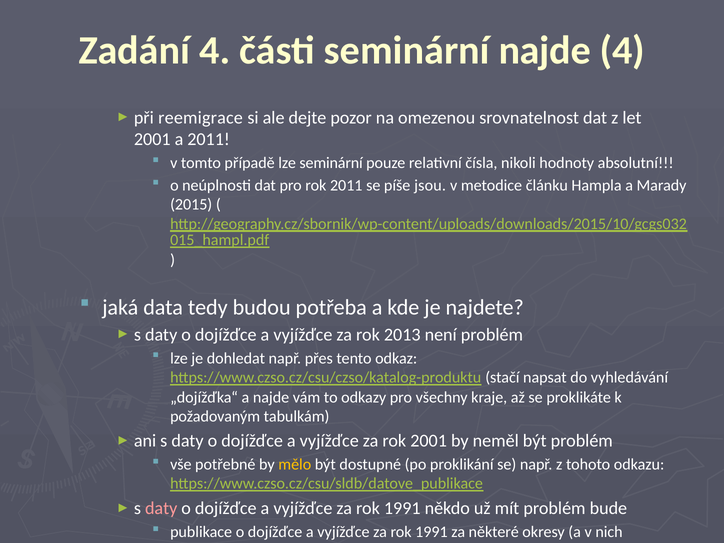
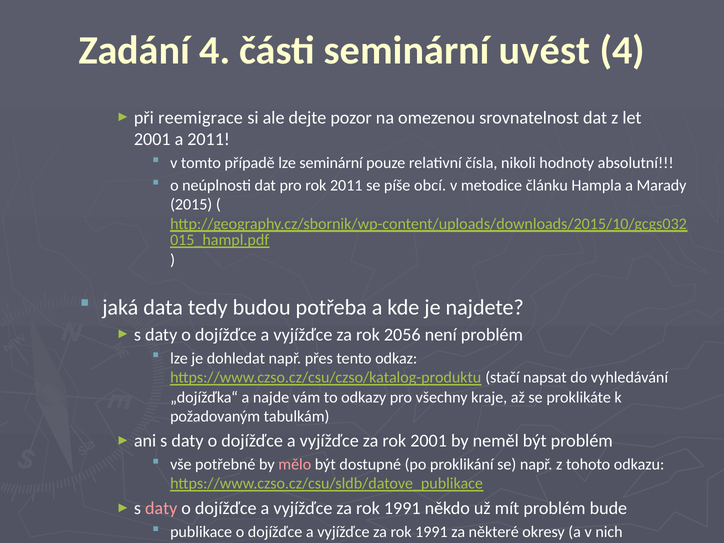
seminární najde: najde -> uvést
píše jsou: jsou -> obcí
2013: 2013 -> 2056
mělo colour: yellow -> pink
